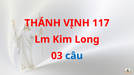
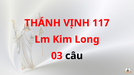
câu colour: blue -> black
